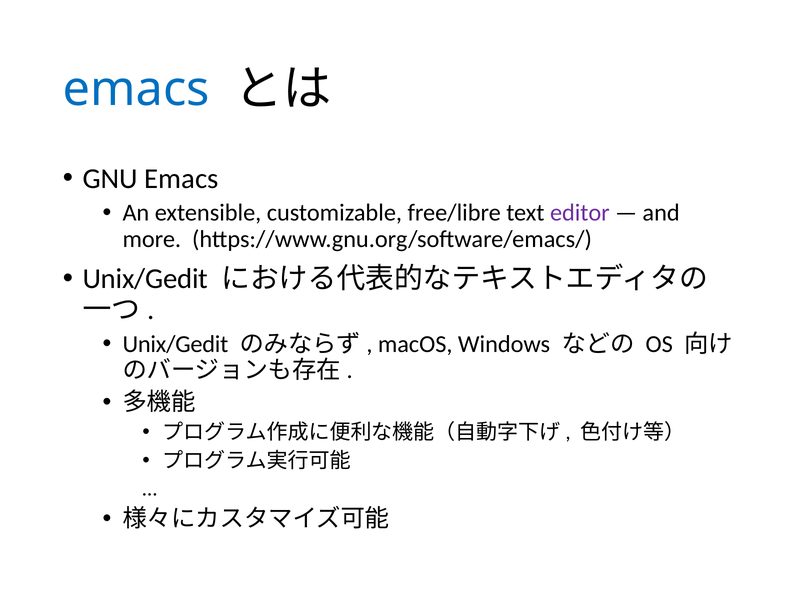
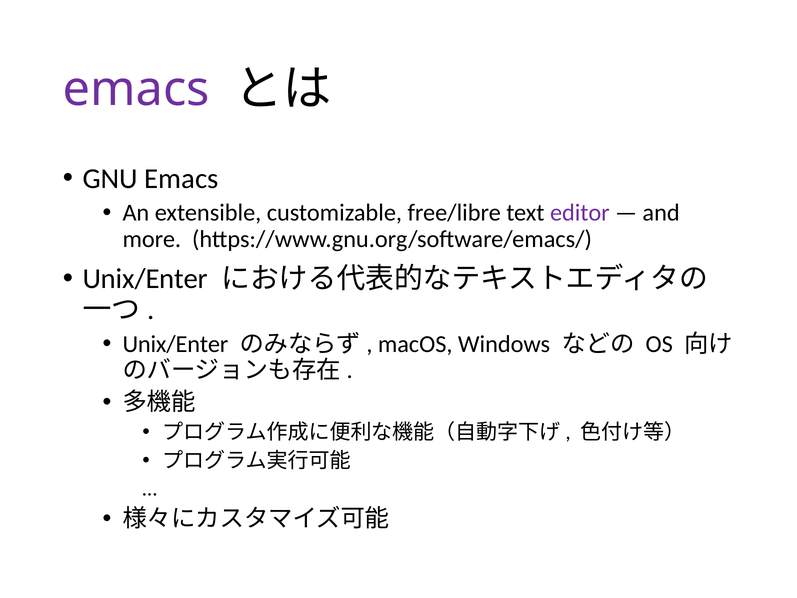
emacs at (136, 89) colour: blue -> purple
Unix/Gedit at (145, 279): Unix/Gedit -> Unix/Enter
Unix/Gedit at (175, 344): Unix/Gedit -> Unix/Enter
